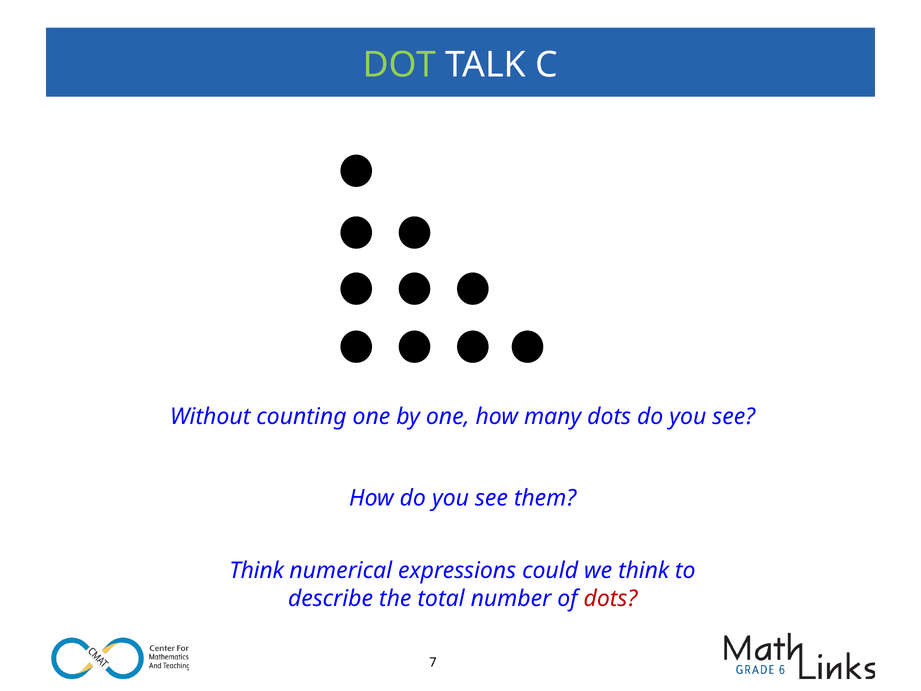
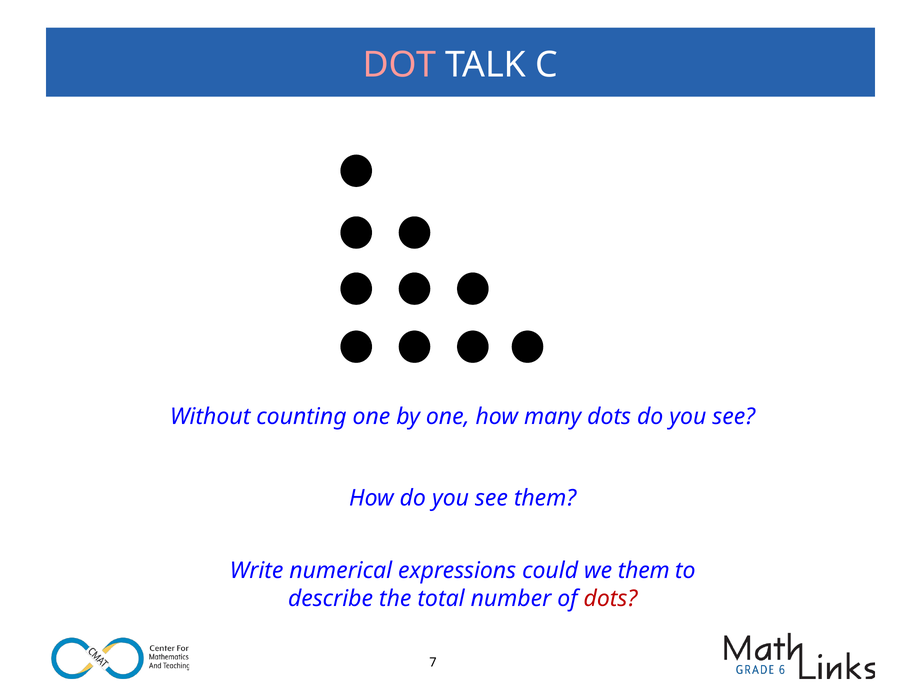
DOT colour: light green -> pink
Think at (257, 571): Think -> Write
we think: think -> them
